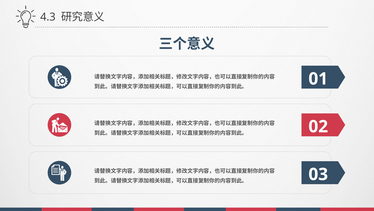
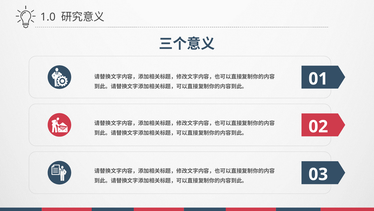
4.3: 4.3 -> 1.0
